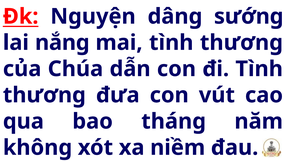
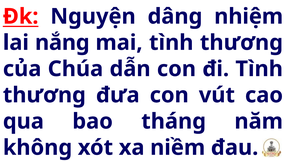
sướng: sướng -> nhiệm
